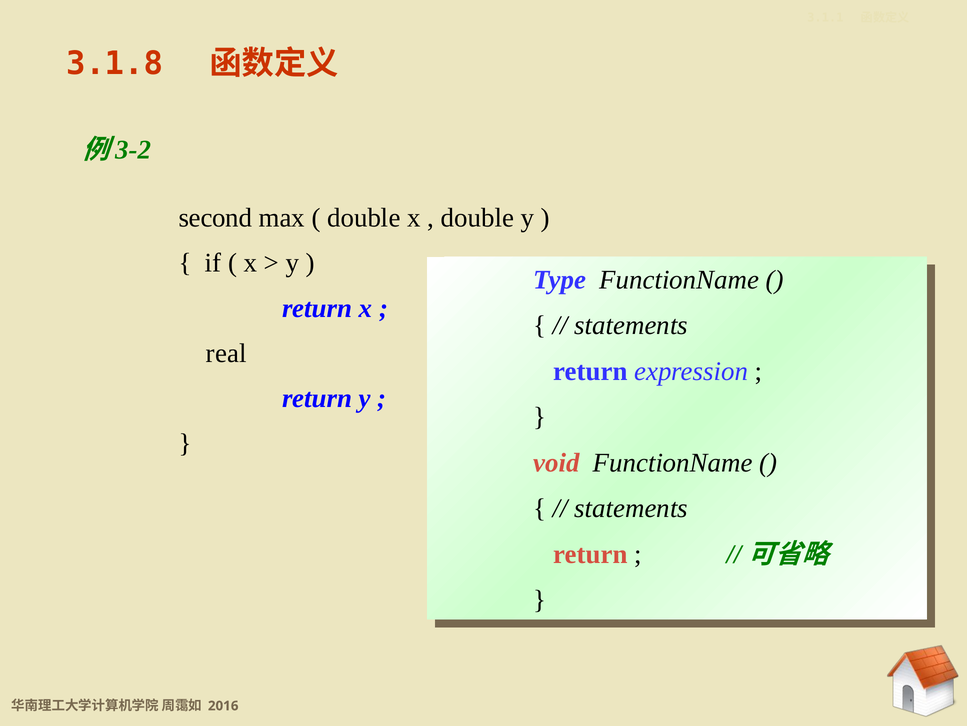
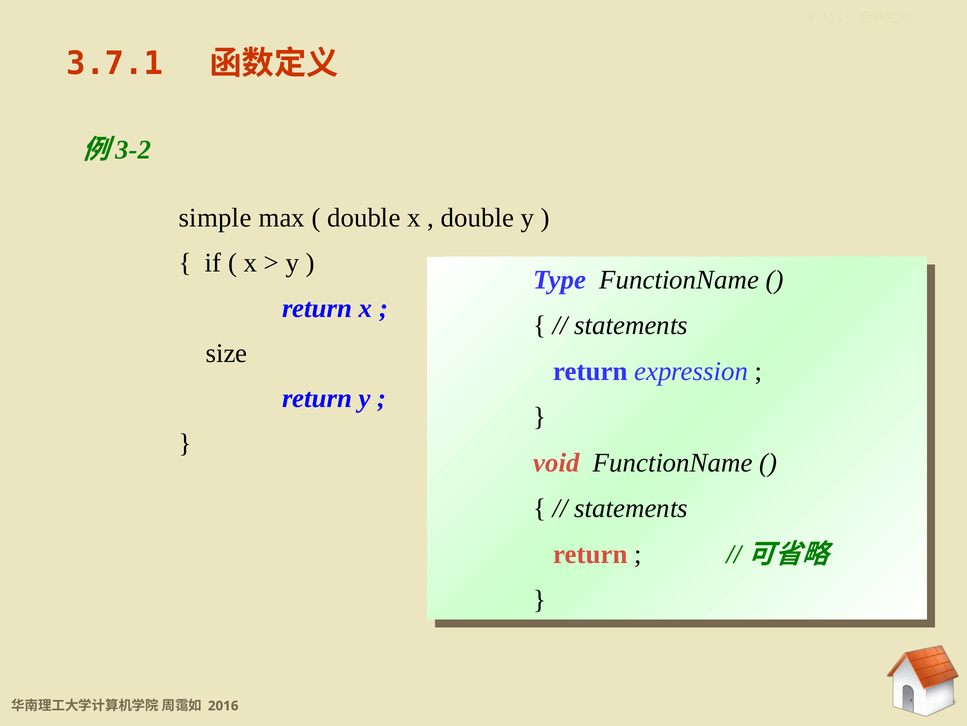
3.1.8: 3.1.8 -> 3.7.1
second: second -> simple
real: real -> size
